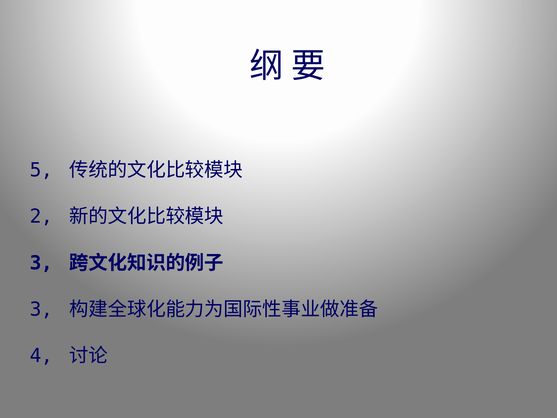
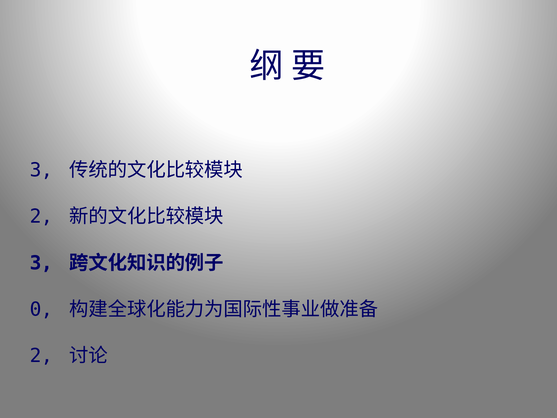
5 at (41, 170): 5 -> 3
3 at (41, 309): 3 -> 0
4 at (41, 356): 4 -> 2
